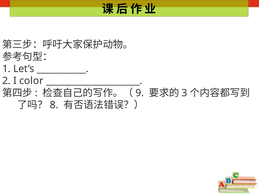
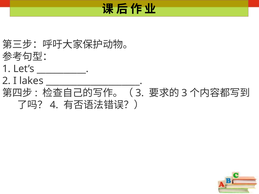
color: color -> lakes
9 at (140, 93): 9 -> 3
8: 8 -> 4
